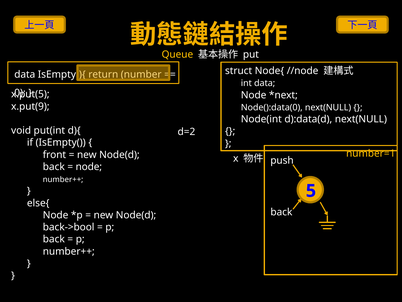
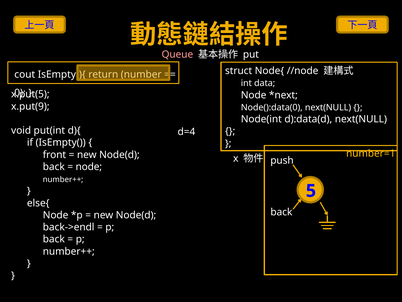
Queue colour: yellow -> pink
data at (25, 75): data -> cout
d=2: d=2 -> d=4
back->bool: back->bool -> back->endl
